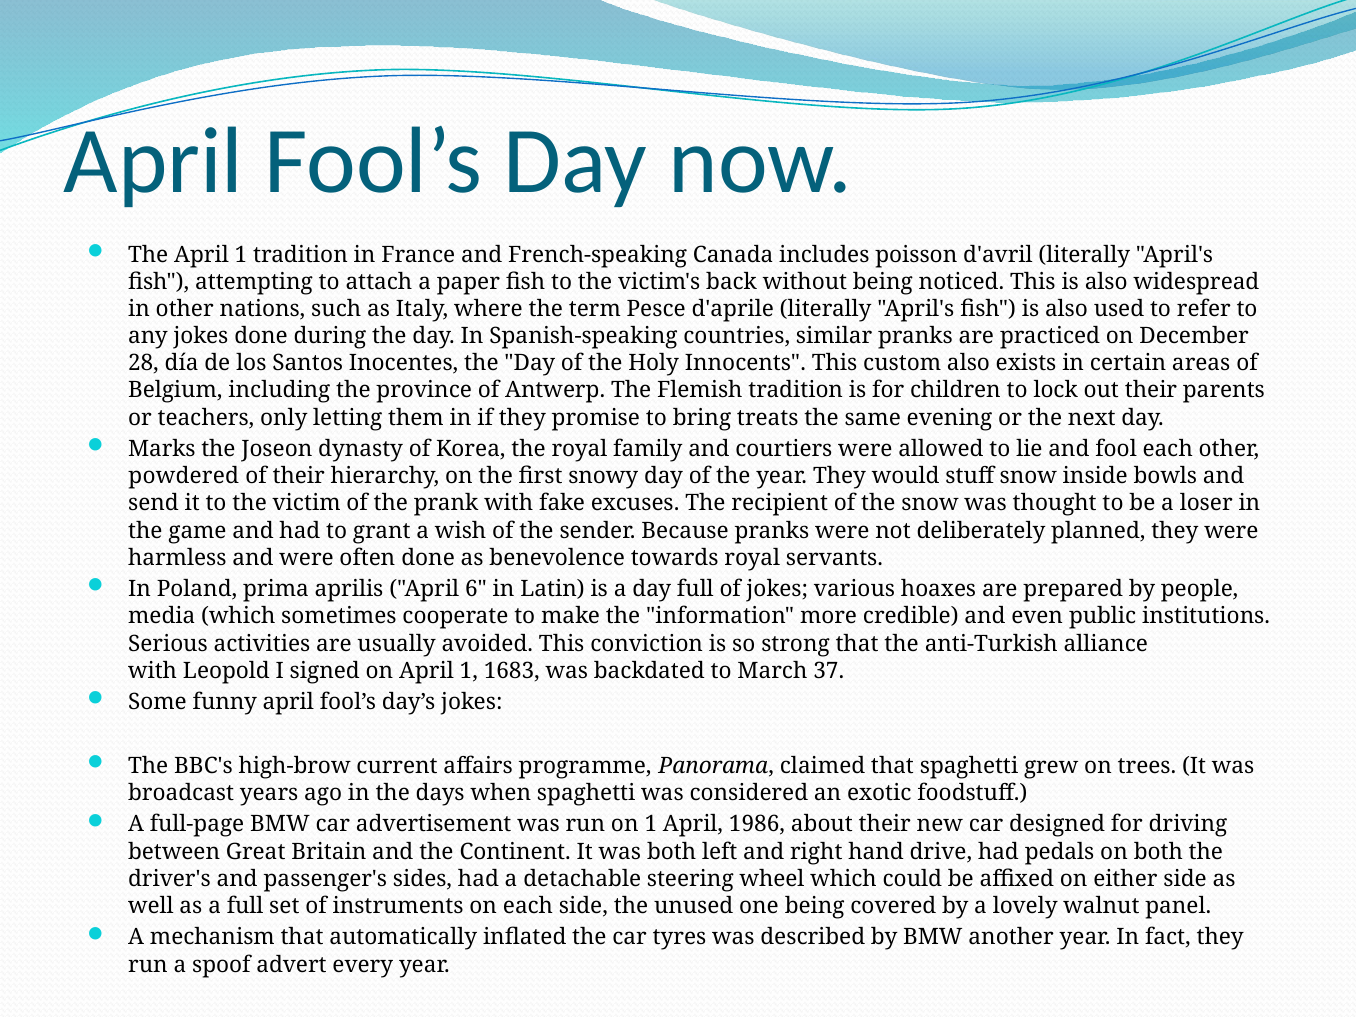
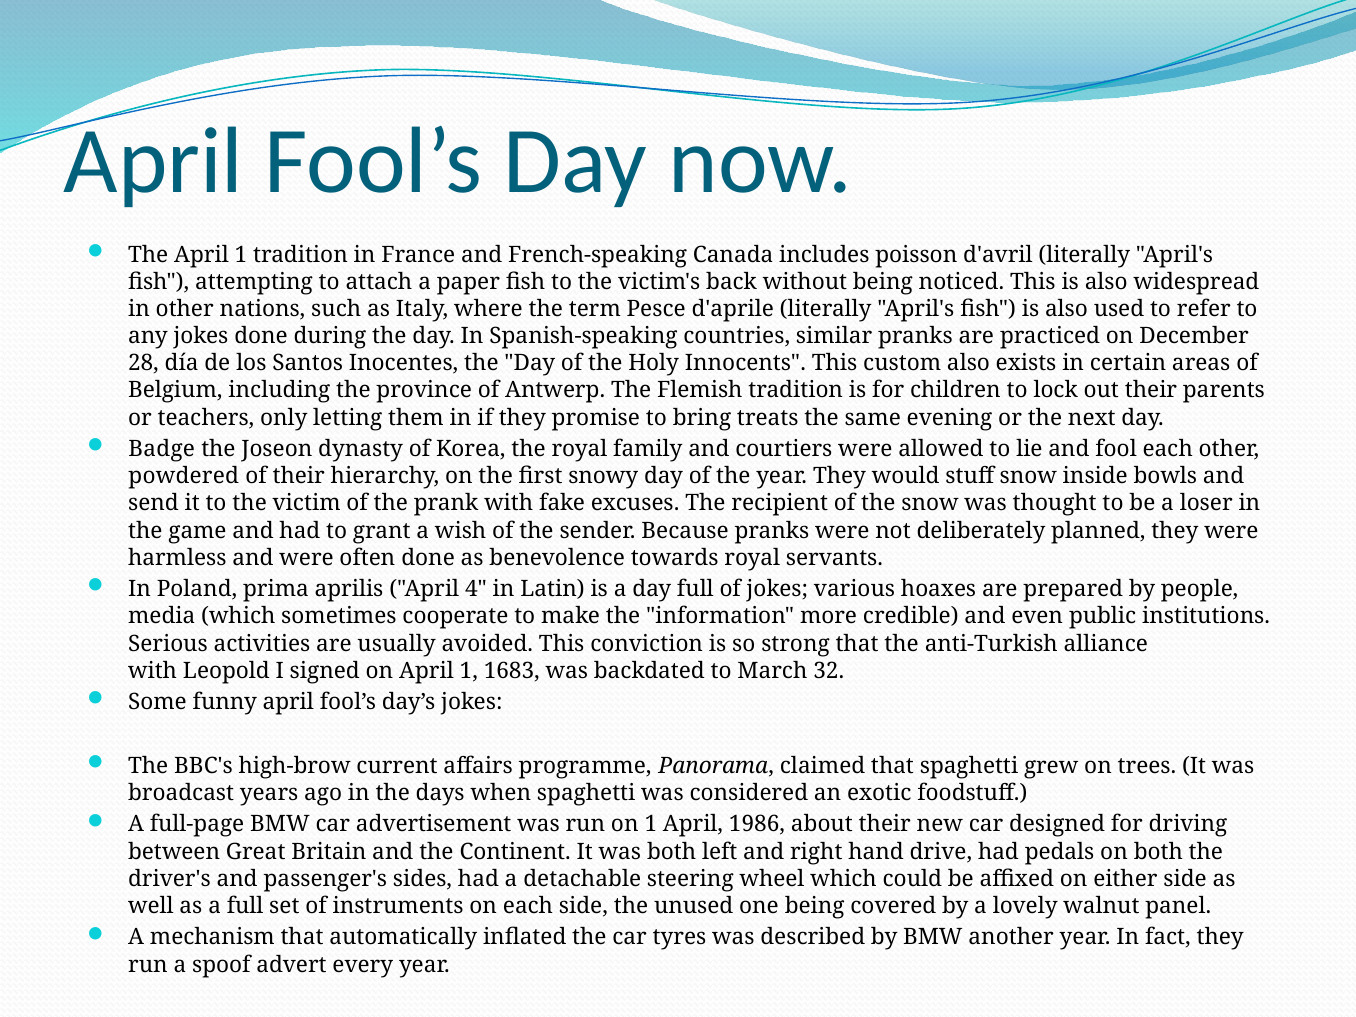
Marks: Marks -> Badge
6: 6 -> 4
37: 37 -> 32
